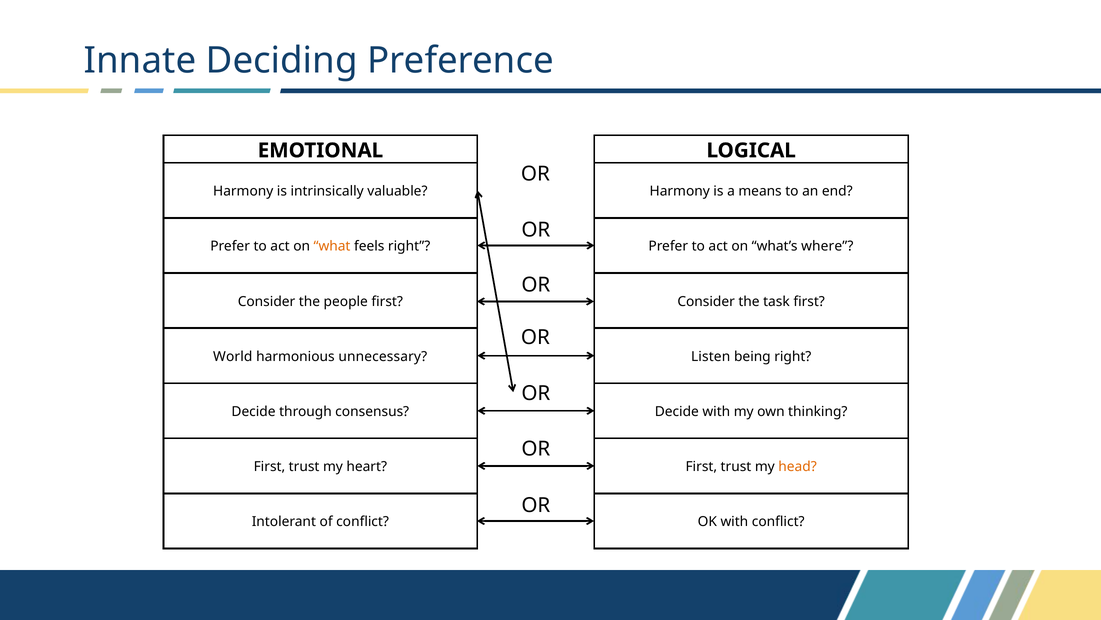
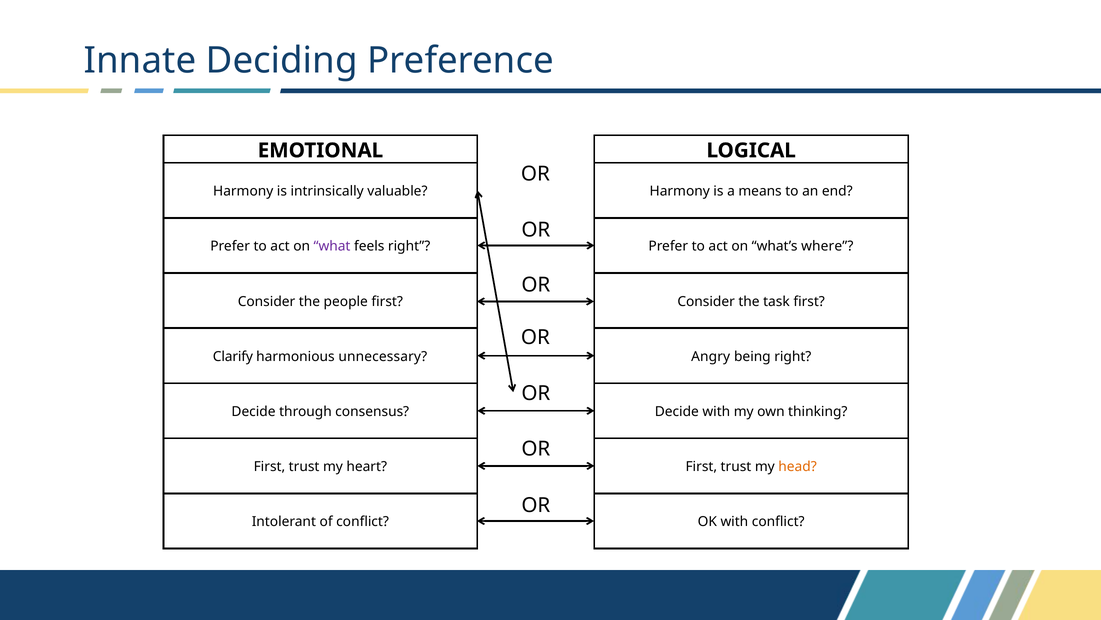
what colour: orange -> purple
World: World -> Clarify
Listen: Listen -> Angry
